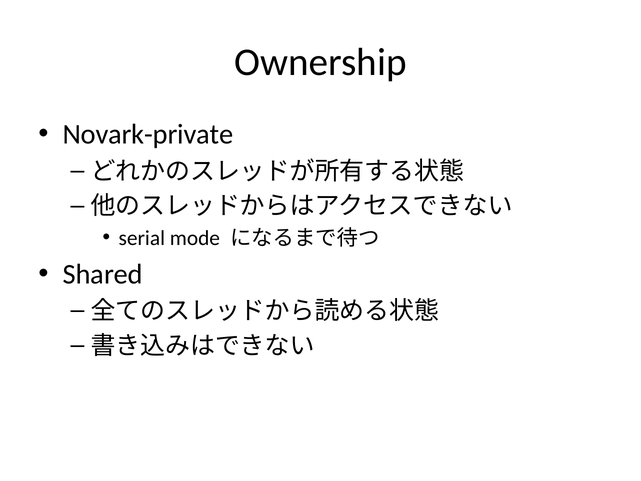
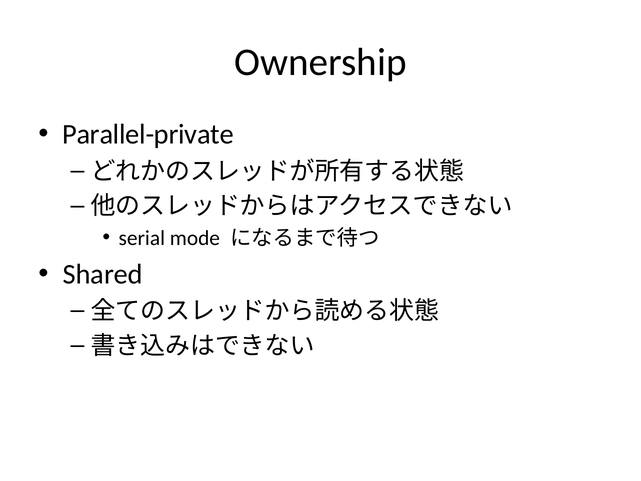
Novark-private: Novark-private -> Parallel-private
